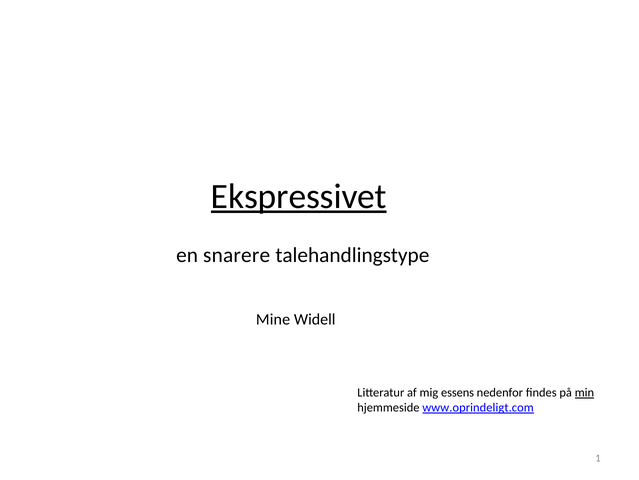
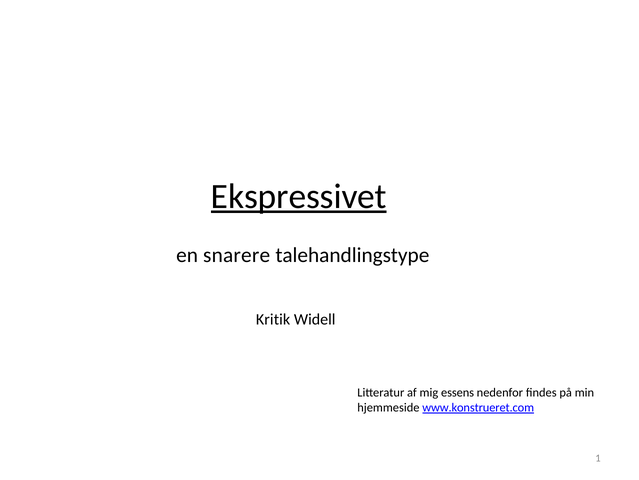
Mine: Mine -> Kritik
min underline: present -> none
www.oprindeligt.com: www.oprindeligt.com -> www.konstrueret.com
